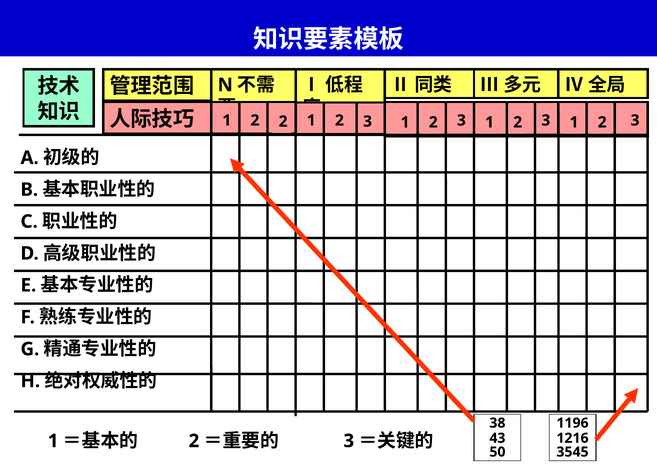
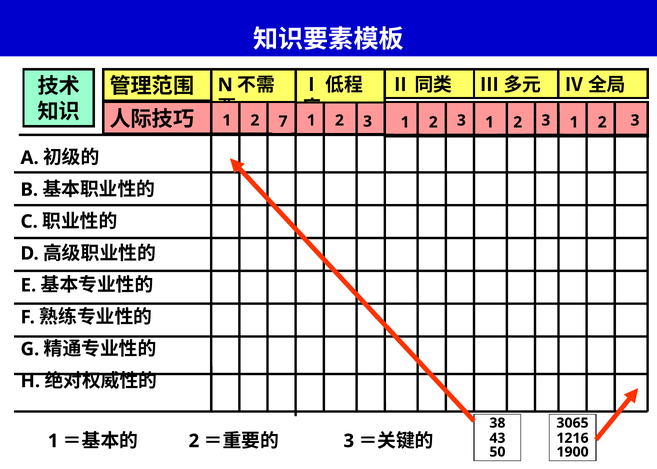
2 2: 2 -> 7
1196: 1196 -> 3065
3545: 3545 -> 1900
